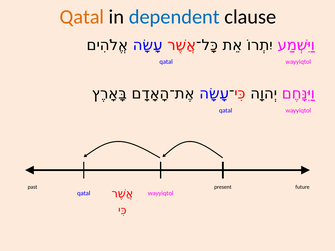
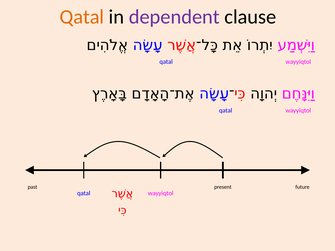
dependent colour: blue -> purple
